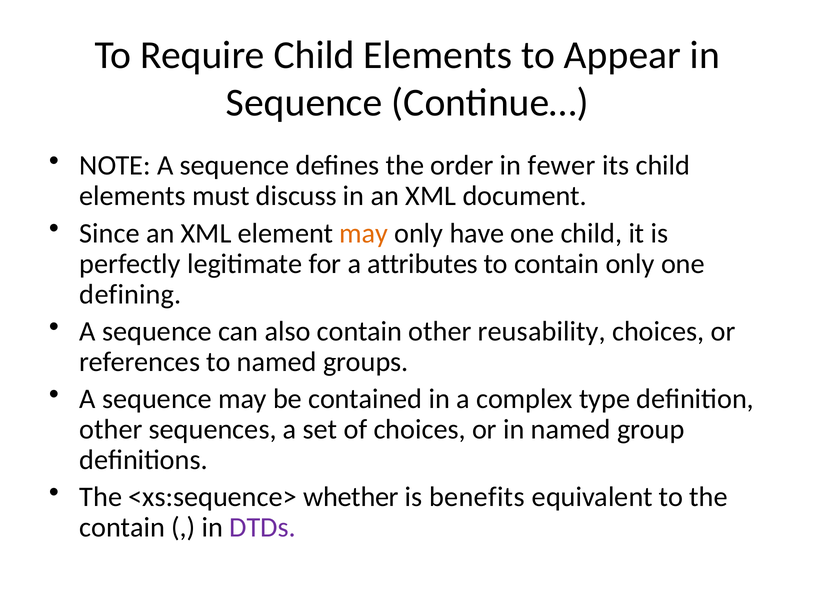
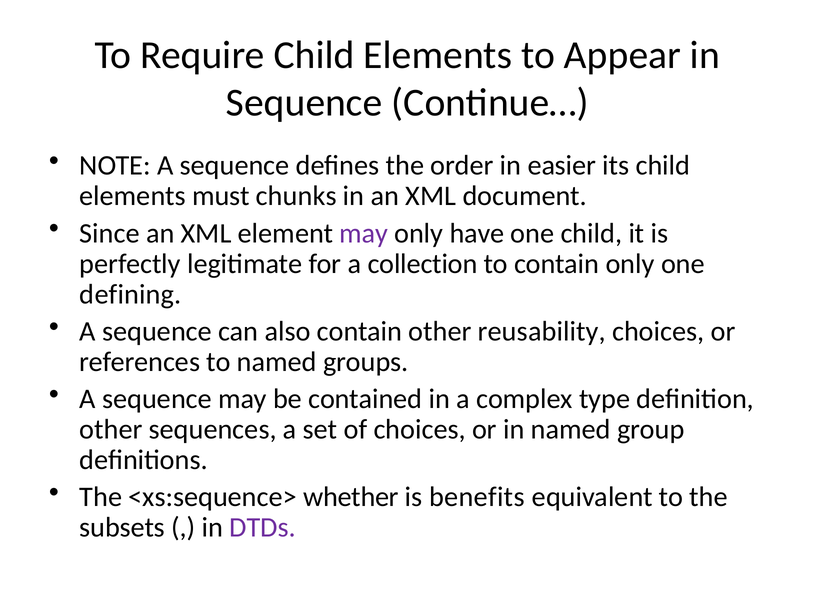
fewer: fewer -> easier
discuss: discuss -> chunks
may at (364, 233) colour: orange -> purple
attributes: attributes -> collection
contain at (122, 528): contain -> subsets
